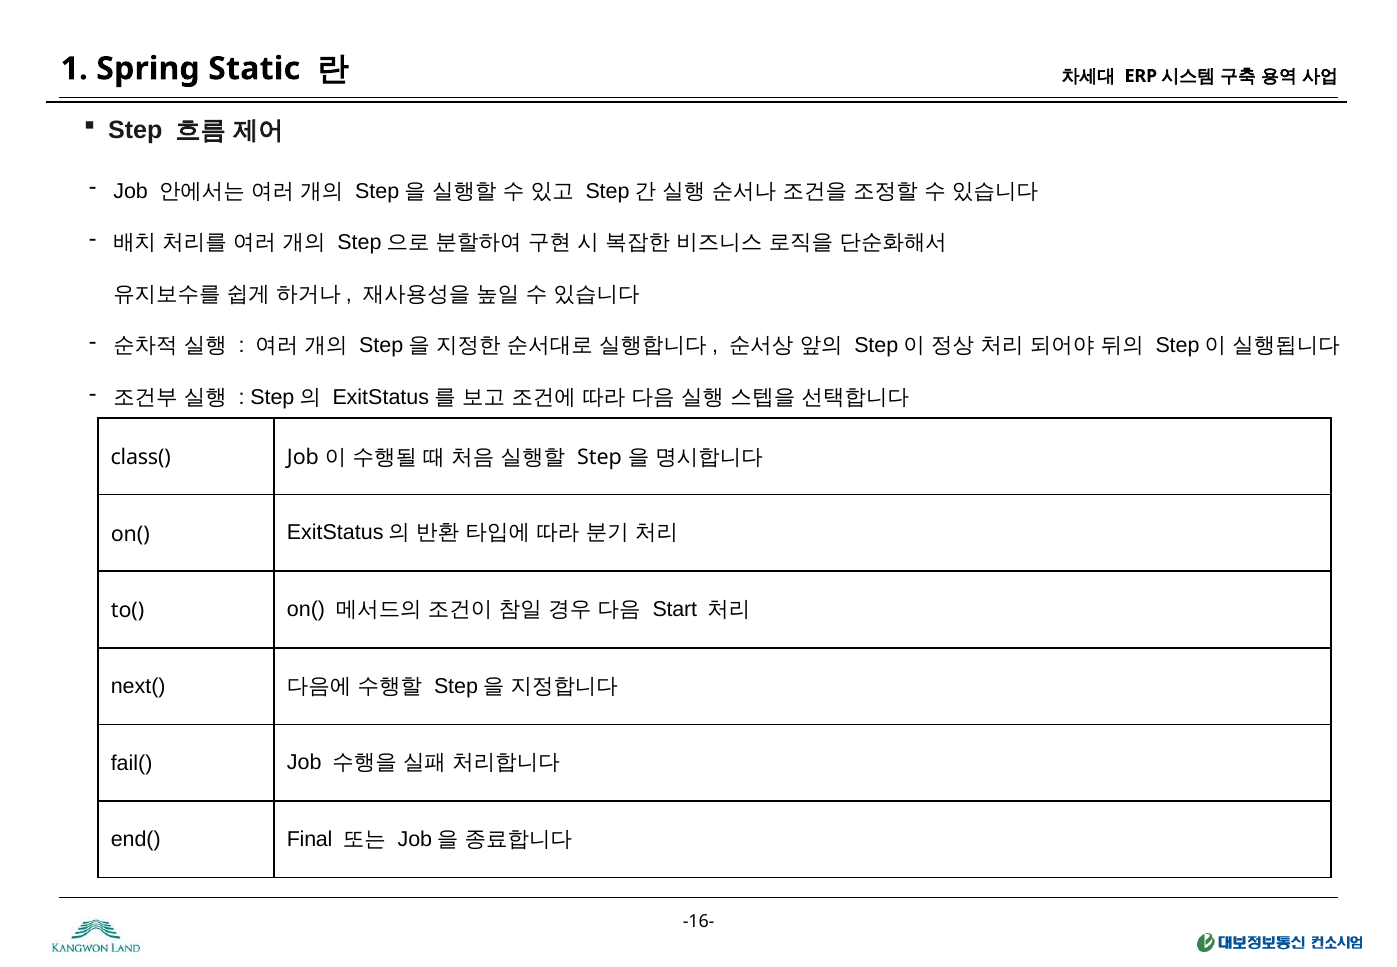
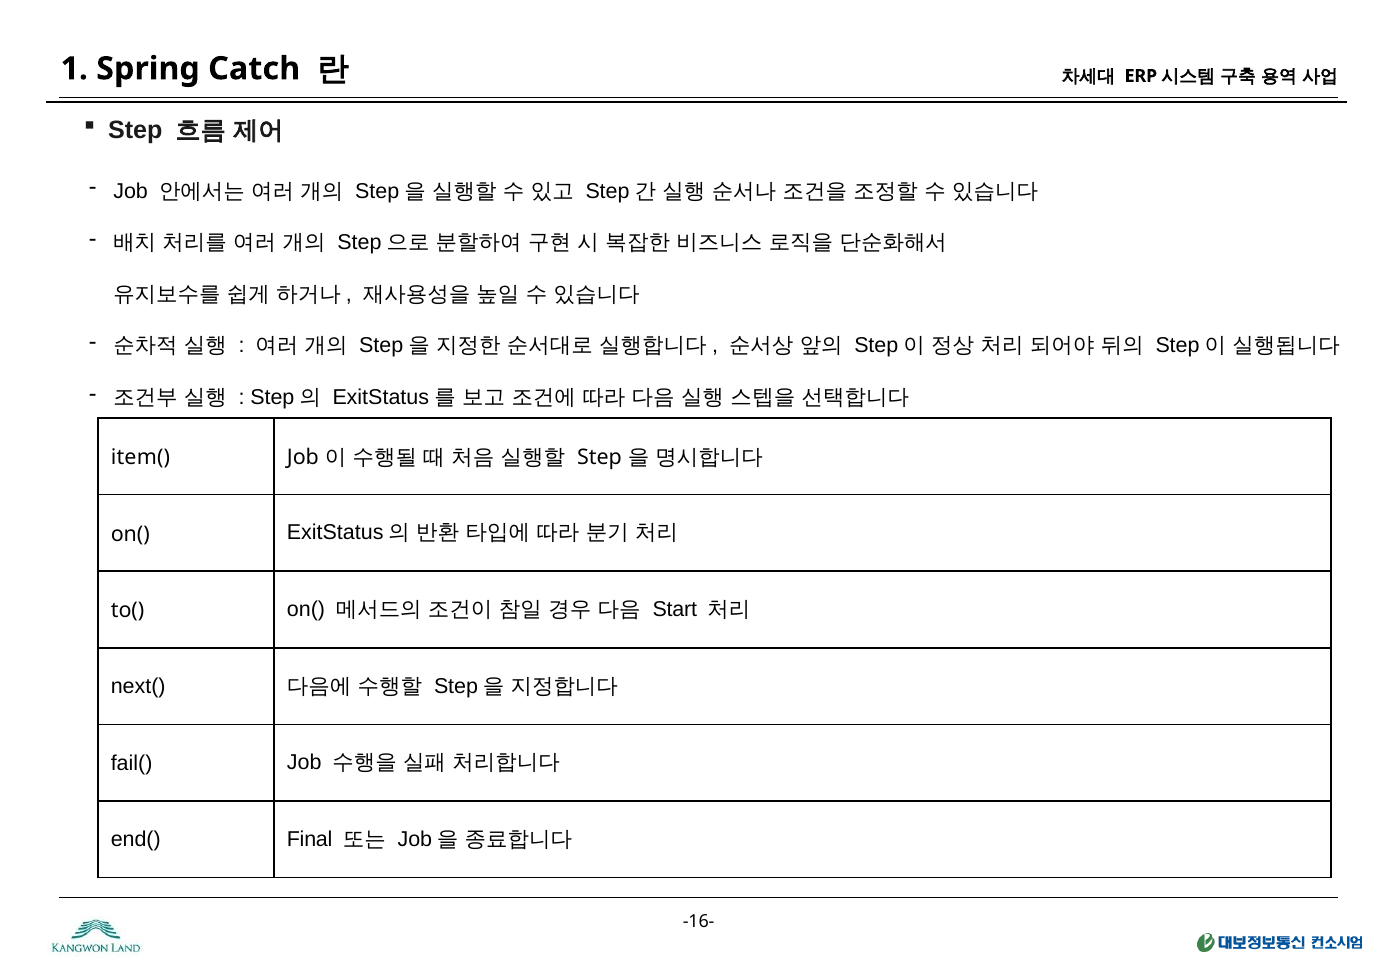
Static: Static -> Catch
class(: class( -> item(
